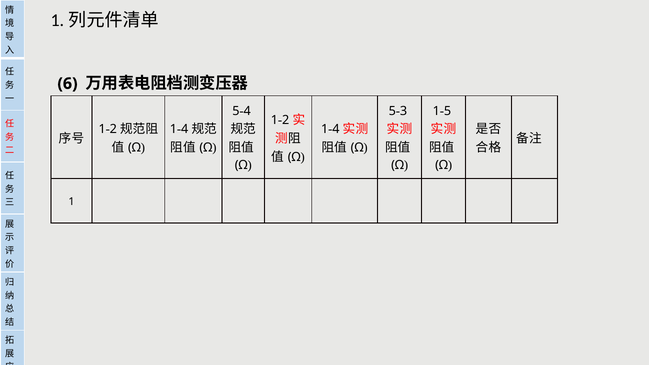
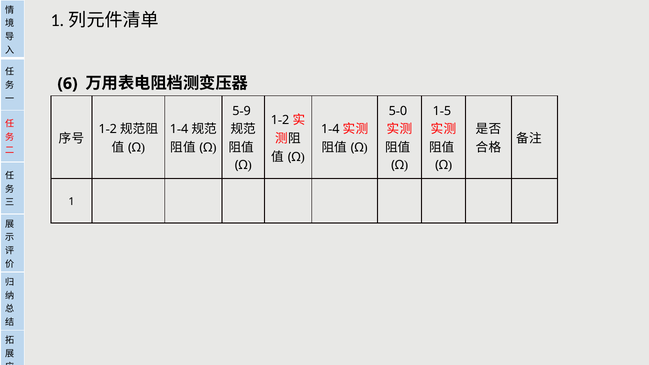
4 at (247, 111): 4 -> 9
3: 3 -> 0
